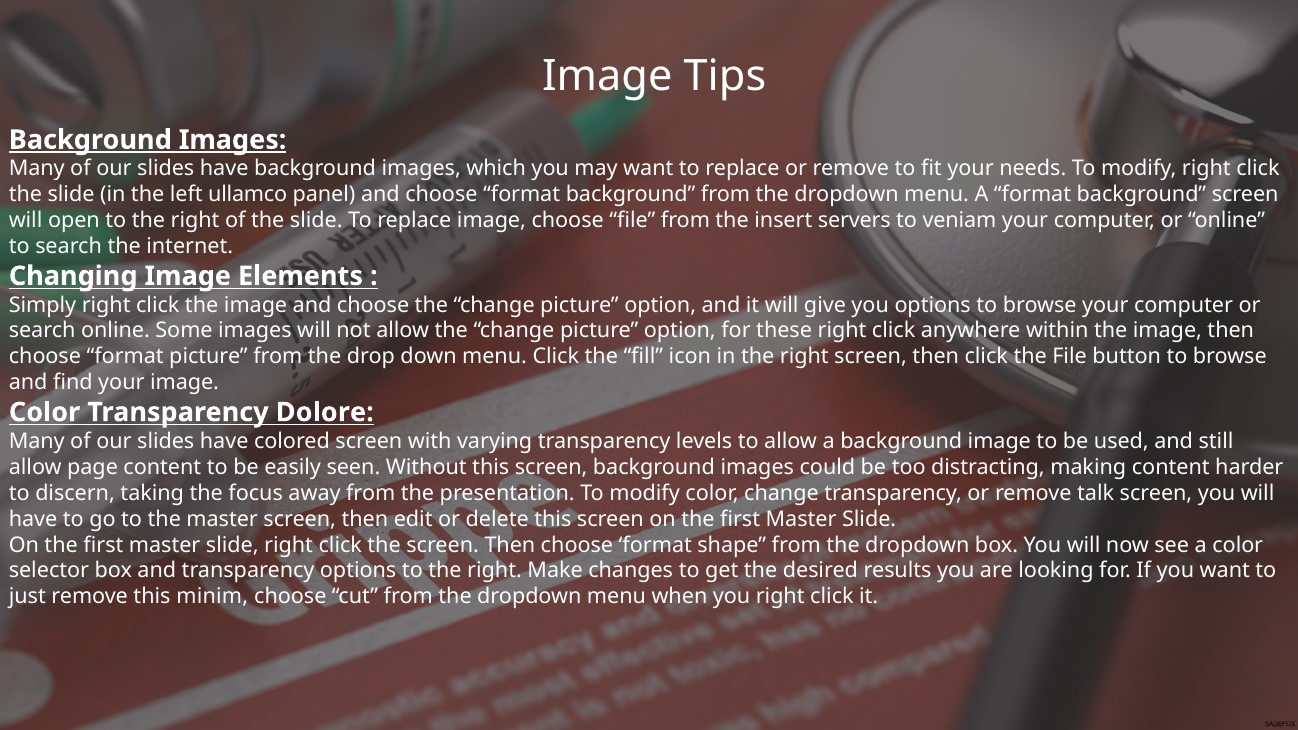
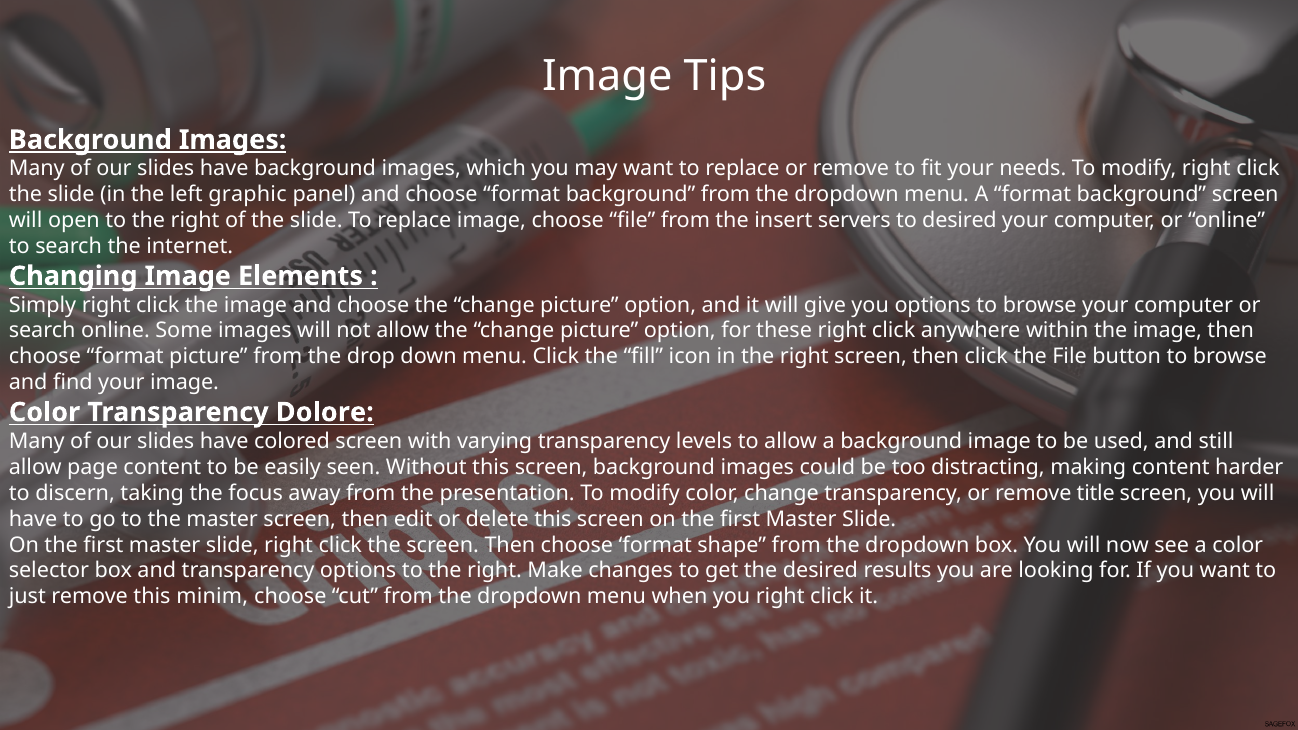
ullamco: ullamco -> graphic
to veniam: veniam -> desired
talk: talk -> title
